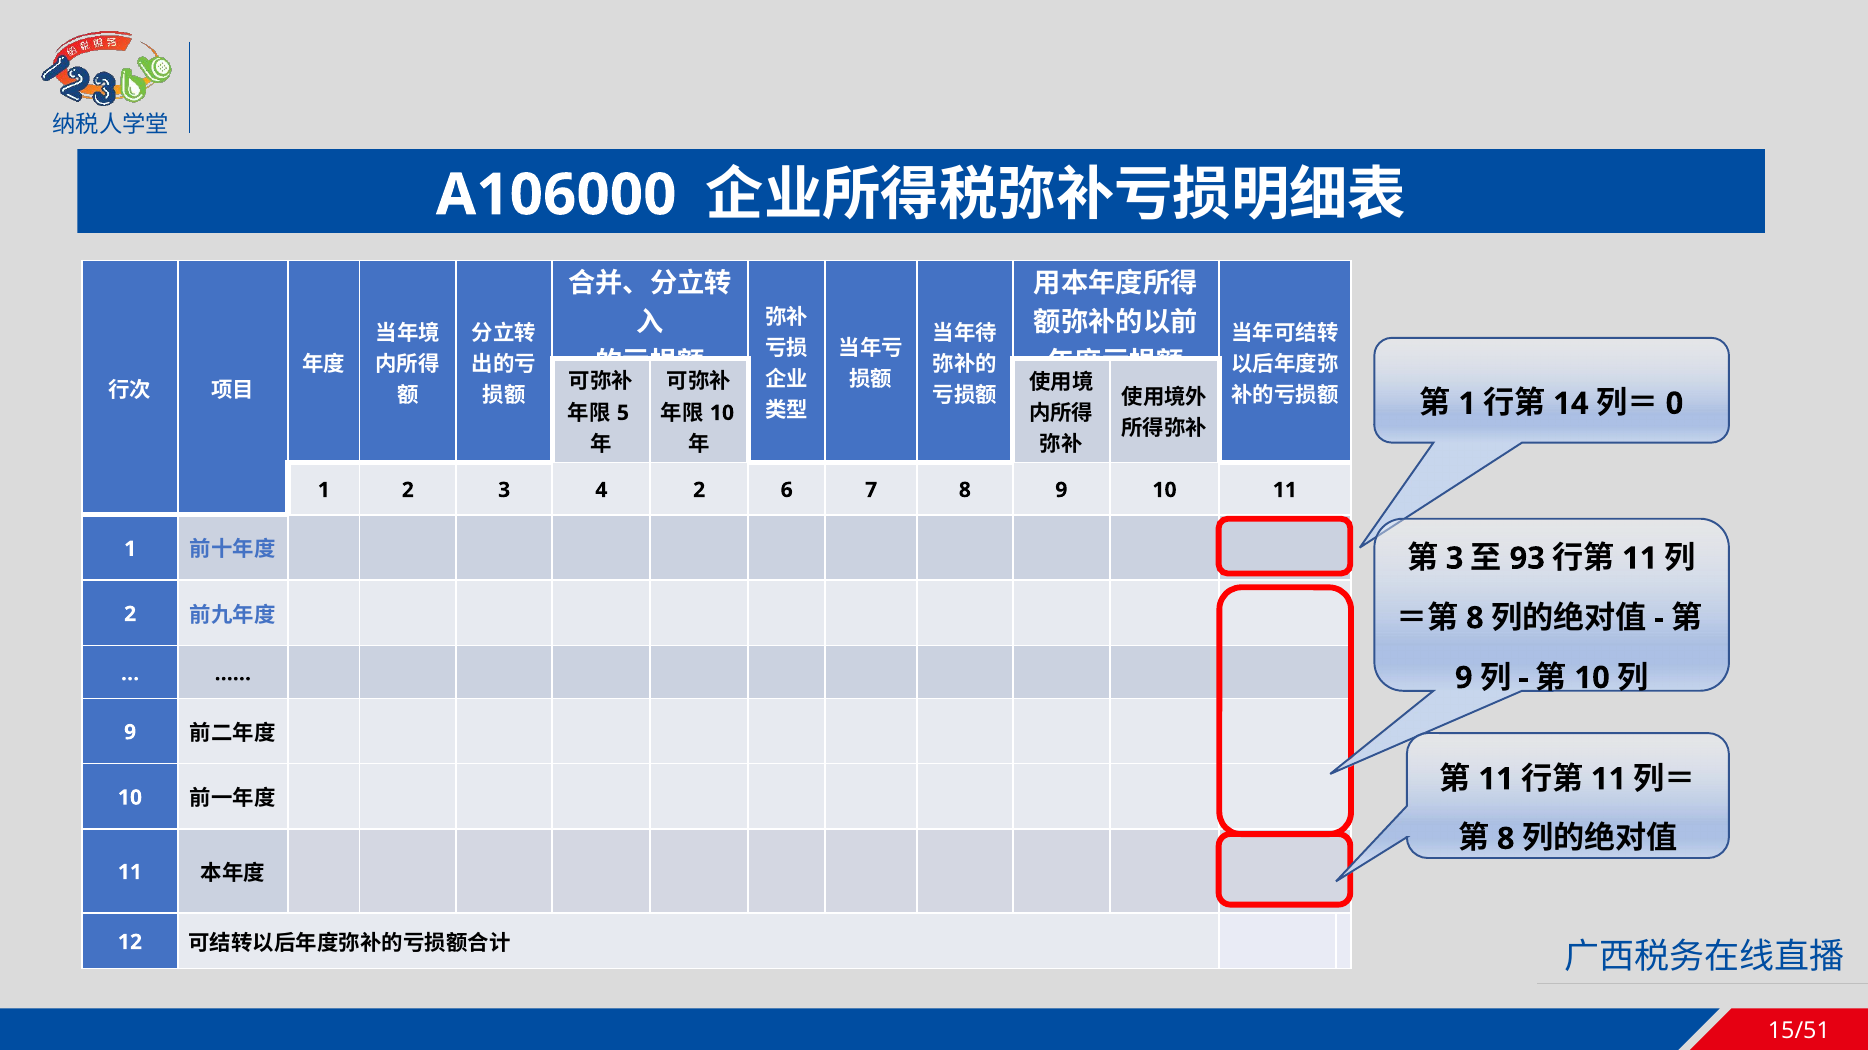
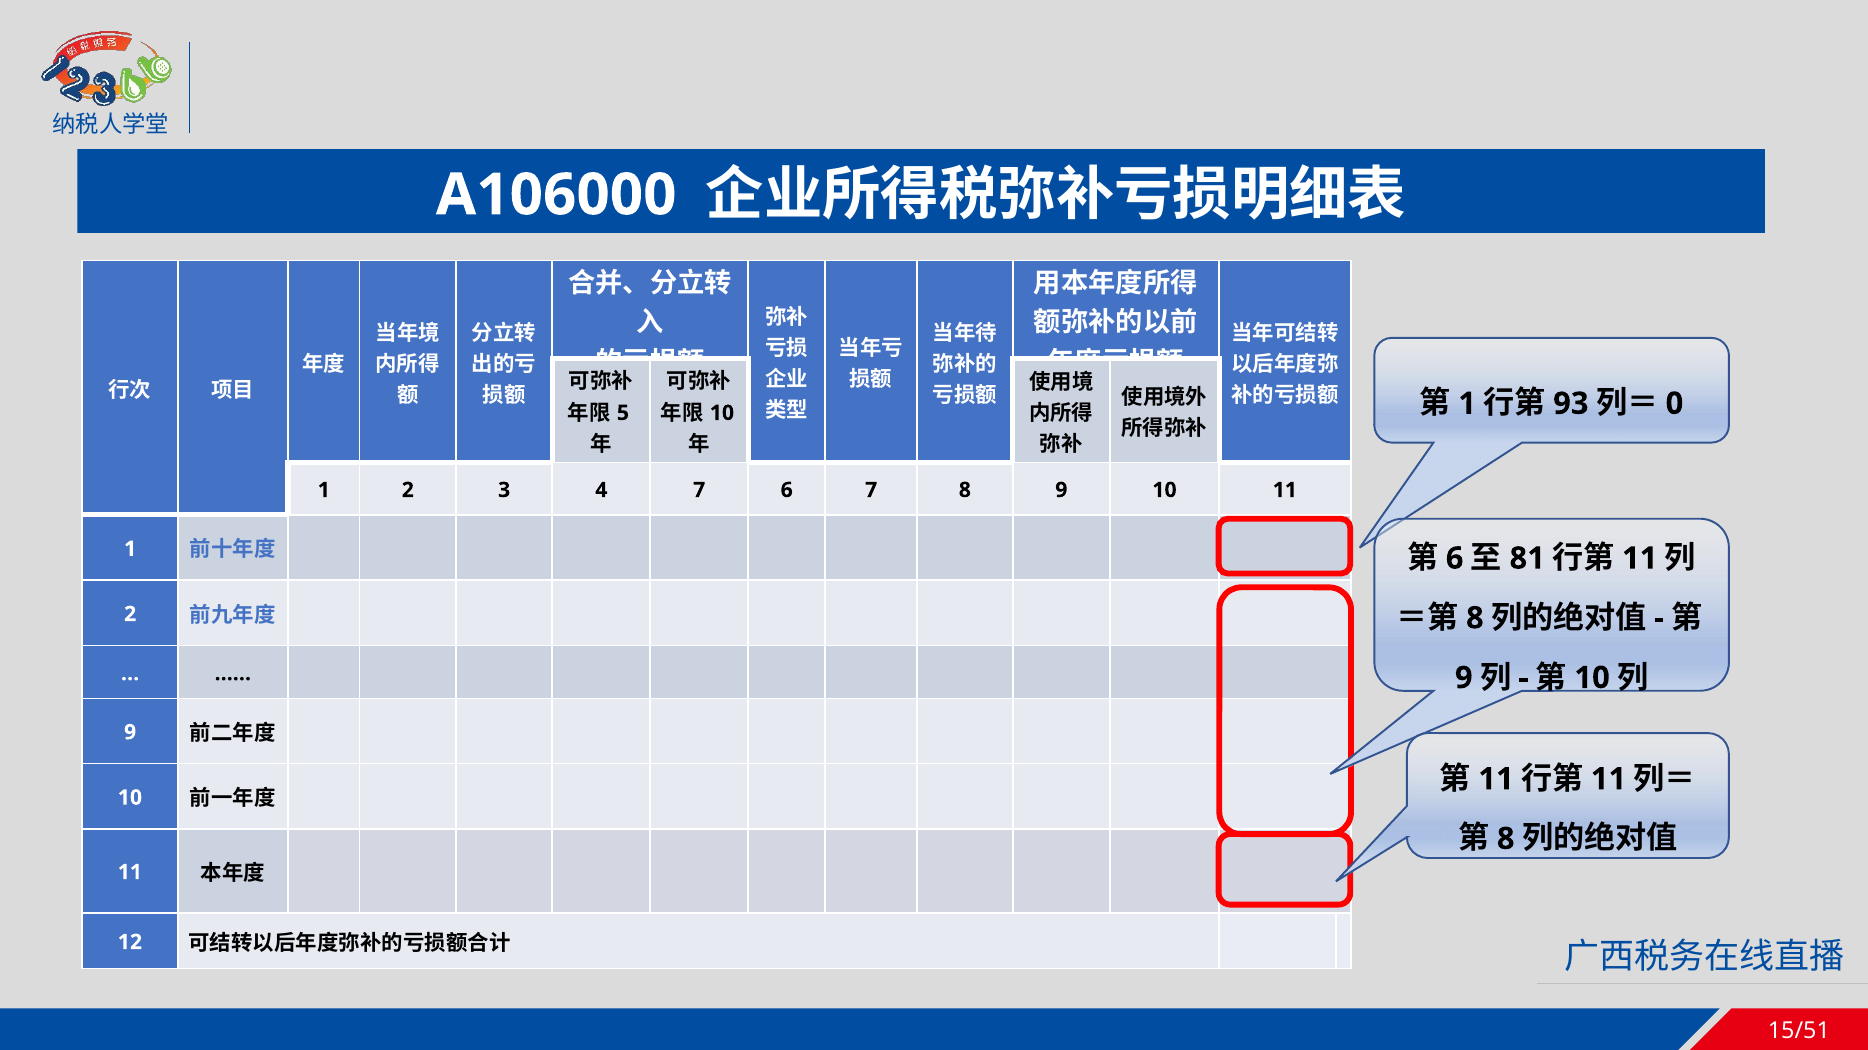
14: 14 -> 93
4 2: 2 -> 7
3 at (1455, 559): 3 -> 6
93: 93 -> 81
